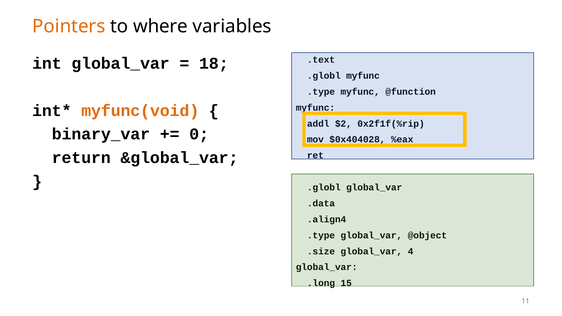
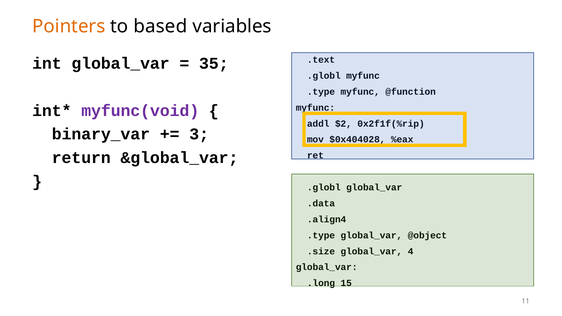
where: where -> based
18: 18 -> 35
myfunc(void colour: orange -> purple
0: 0 -> 3
